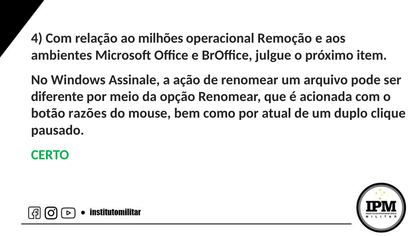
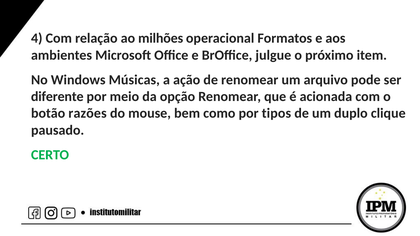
Remoção: Remoção -> Formatos
Assinale: Assinale -> Músicas
atual: atual -> tipos
